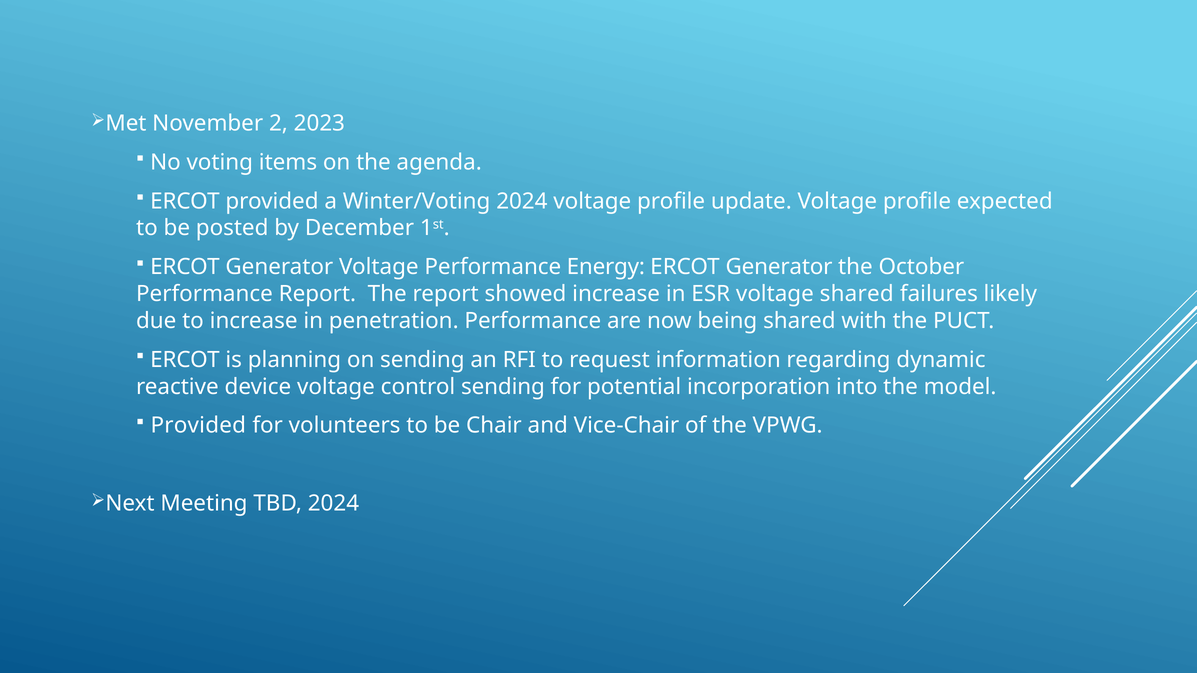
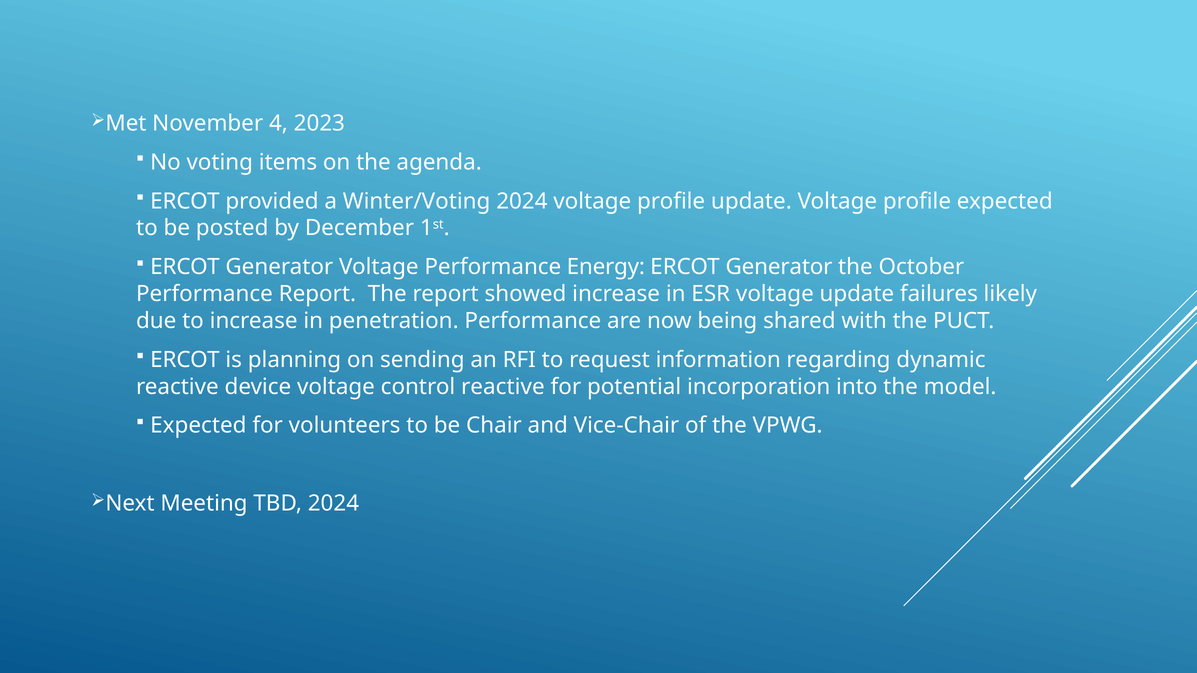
2: 2 -> 4
voltage shared: shared -> update
control sending: sending -> reactive
Provided at (198, 426): Provided -> Expected
